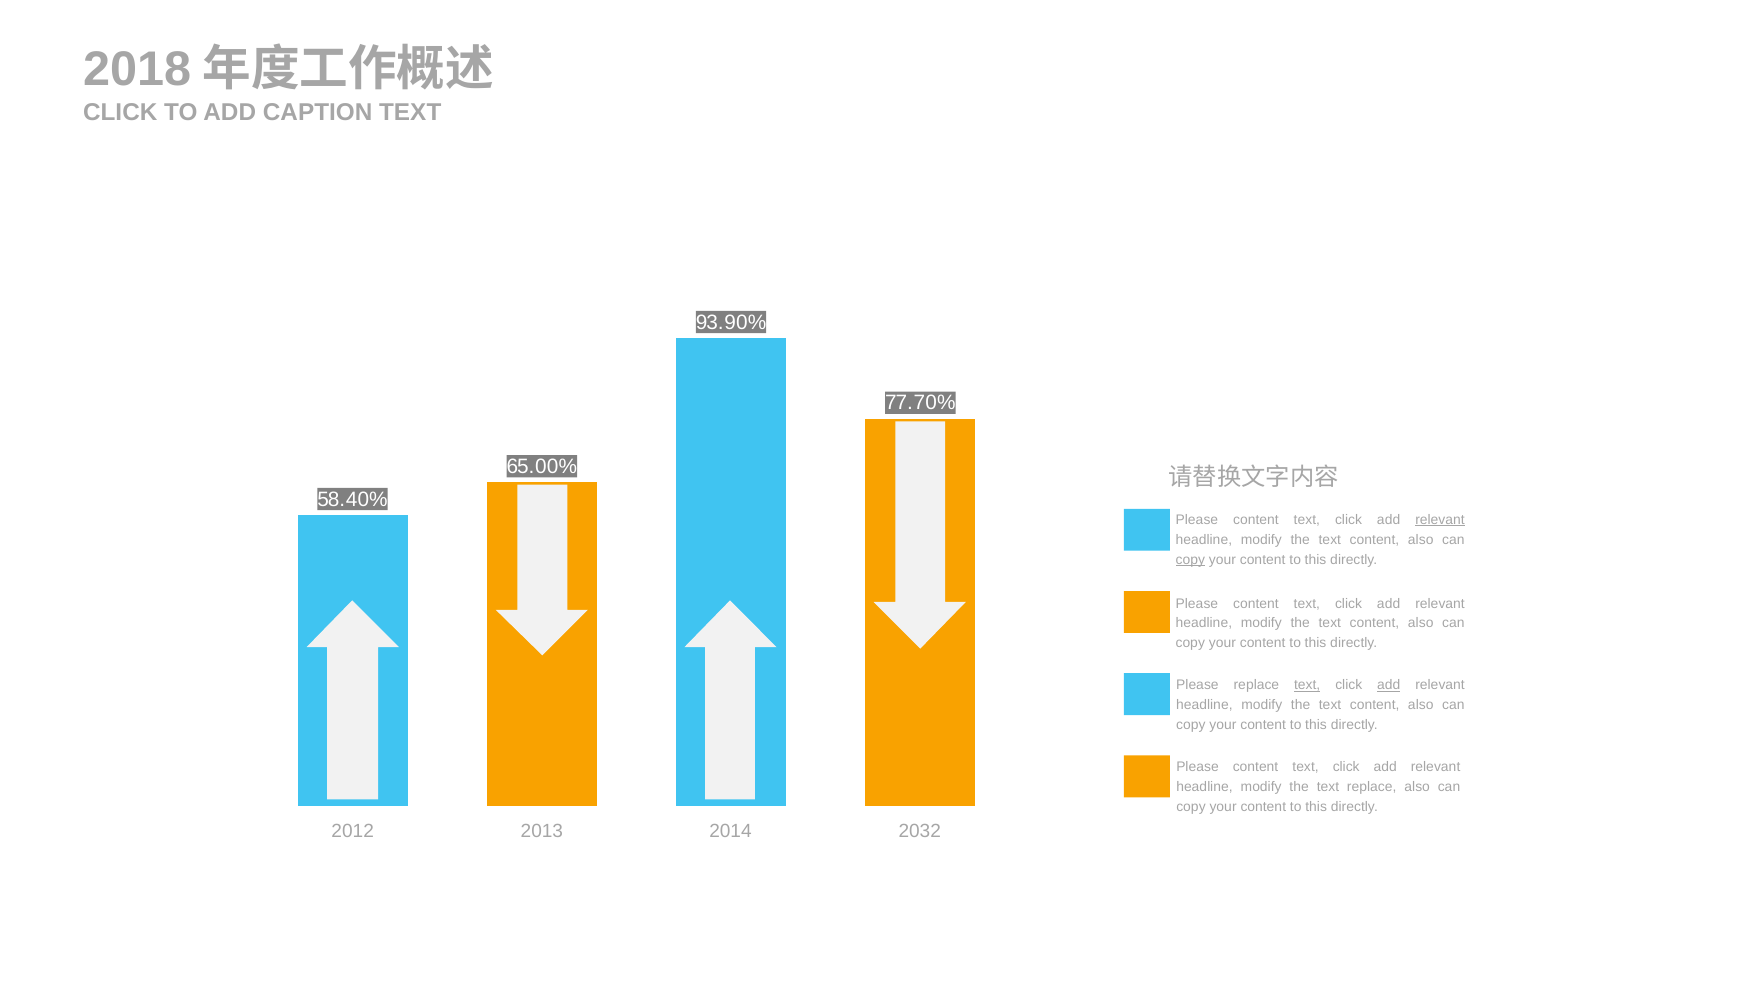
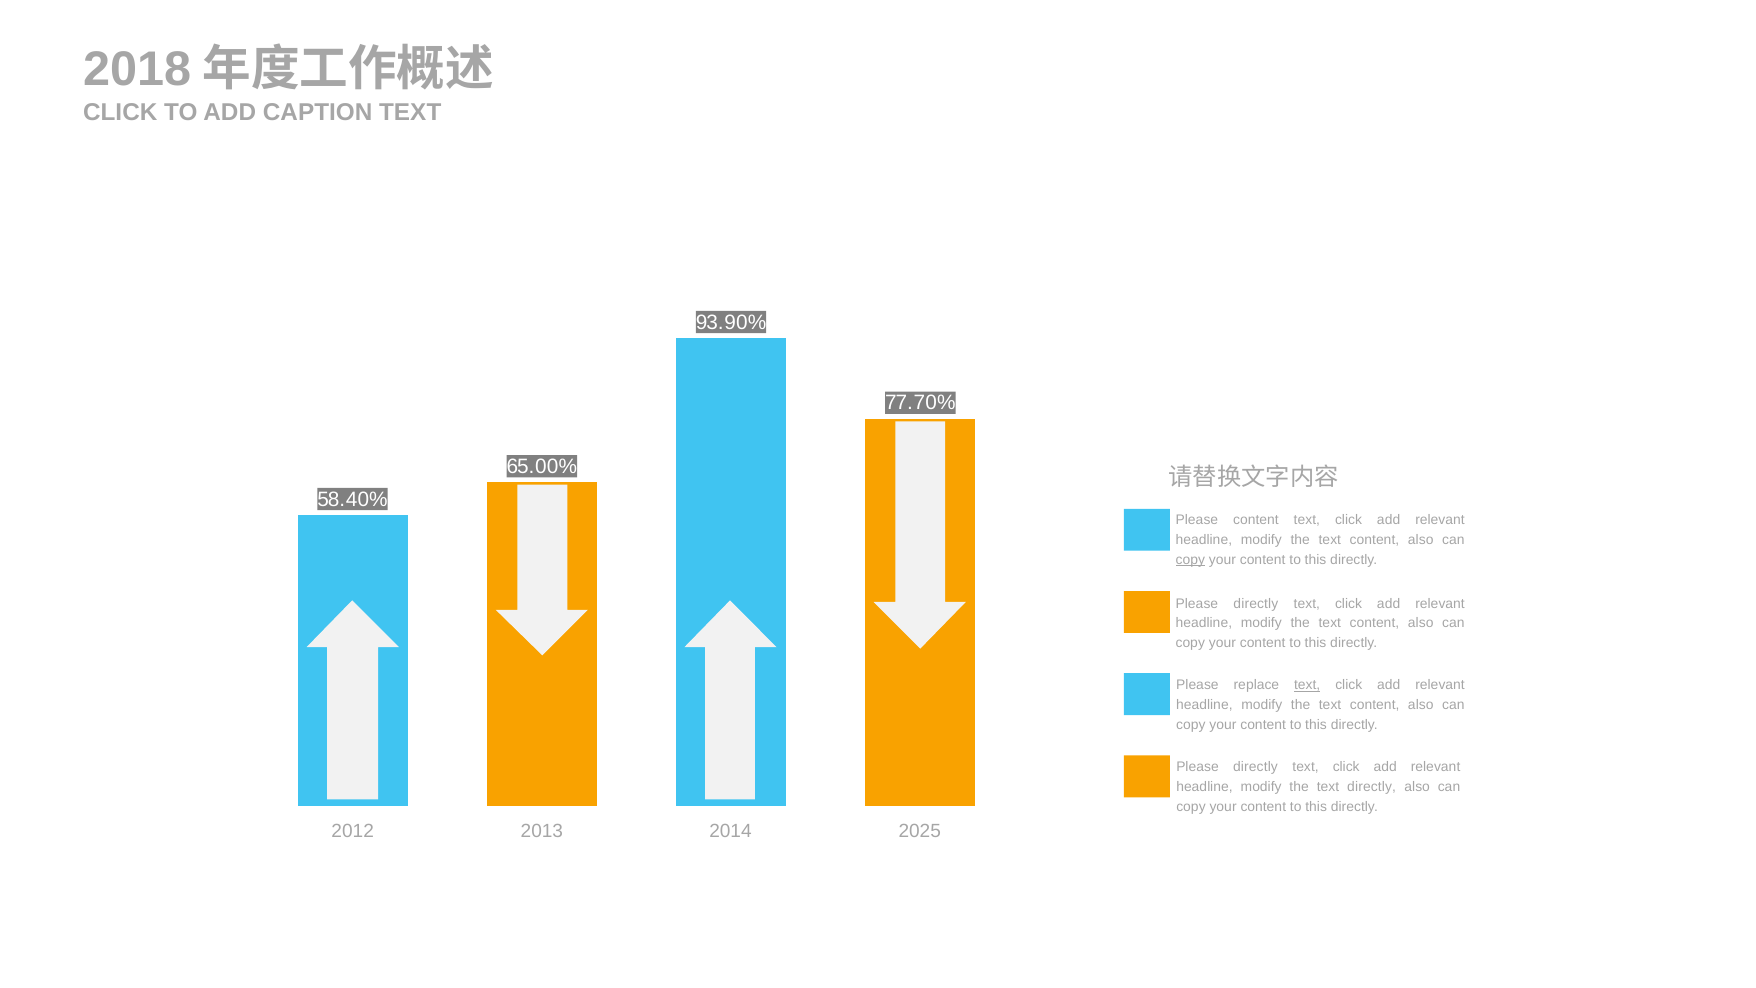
relevant at (1440, 520) underline: present -> none
content at (1256, 603): content -> directly
add at (1389, 685) underline: present -> none
content at (1256, 767): content -> directly
text replace: replace -> directly
2032: 2032 -> 2025
